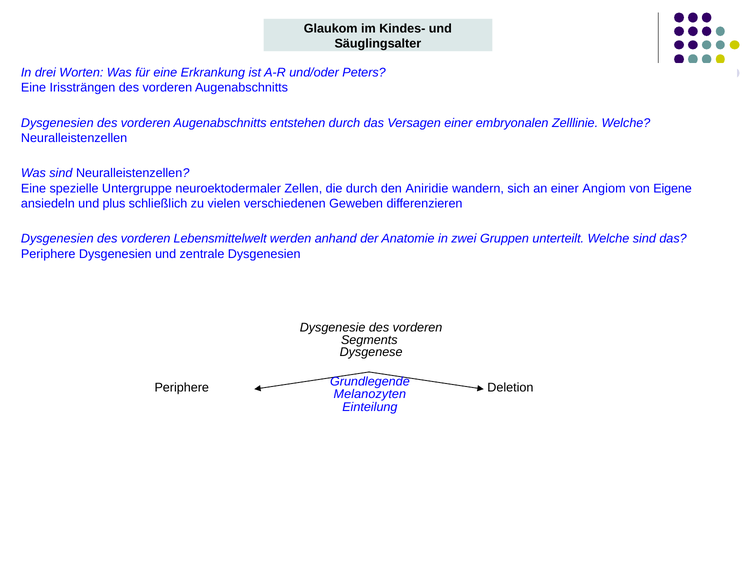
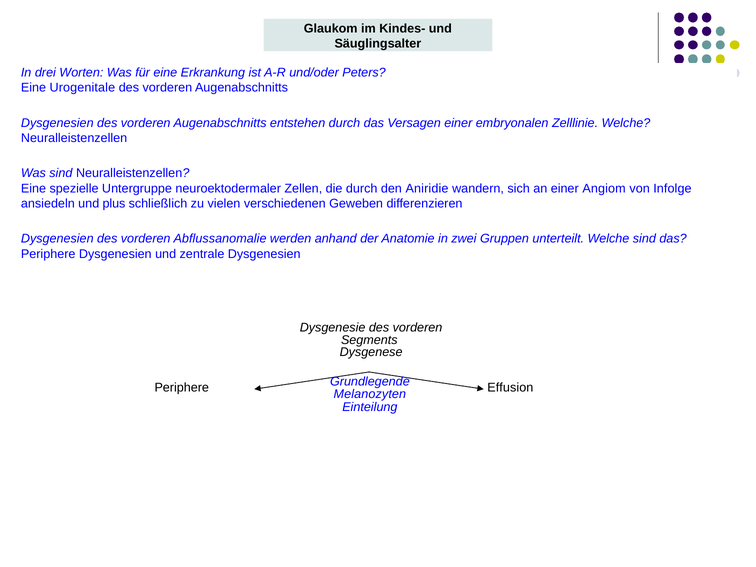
Irissträngen: Irissträngen -> Urogenitale
Eigene: Eigene -> Infolge
Lebensmittelwelt: Lebensmittelwelt -> Abflussanomalie
Deletion: Deletion -> Effusion
